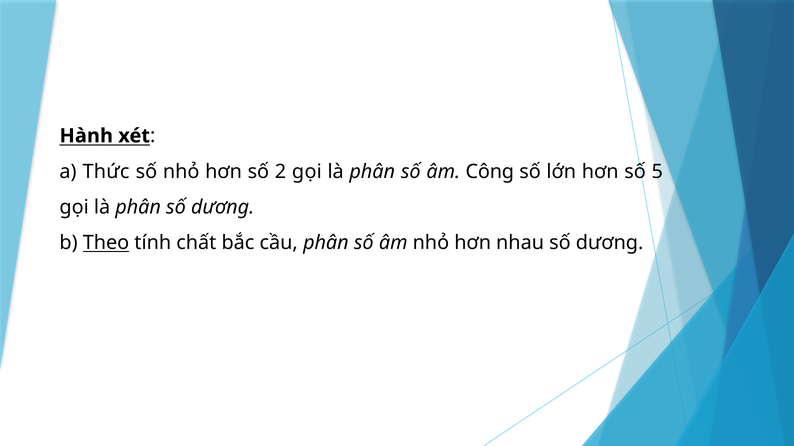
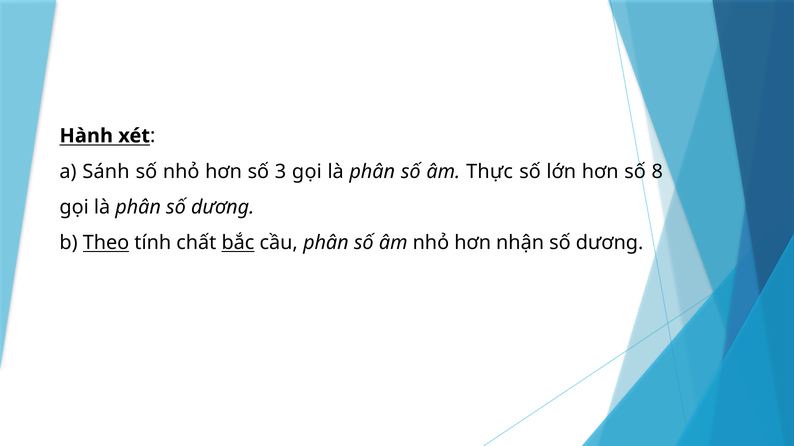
Thức: Thức -> Sánh
2: 2 -> 3
Công: Công -> Thực
5: 5 -> 8
bắc underline: none -> present
nhau: nhau -> nhận
